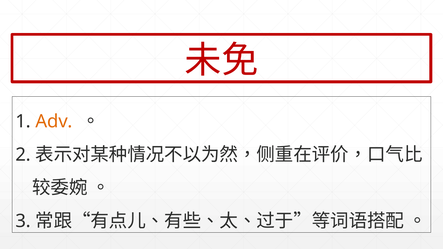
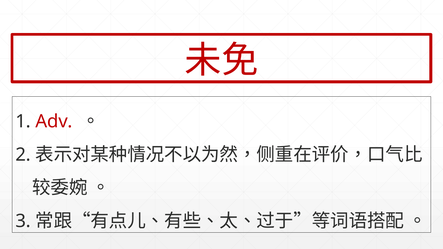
Adv colour: orange -> red
